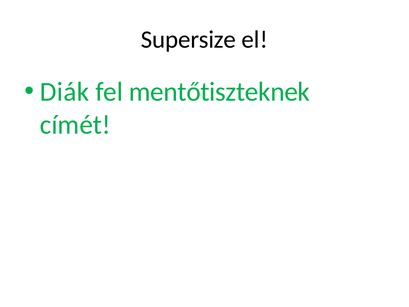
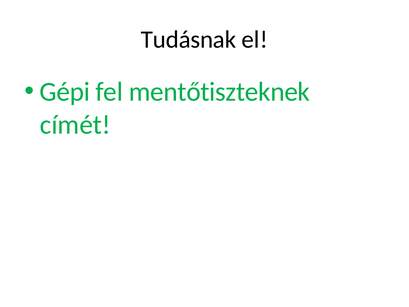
Supersize: Supersize -> Tudásnak
Diák: Diák -> Gépi
